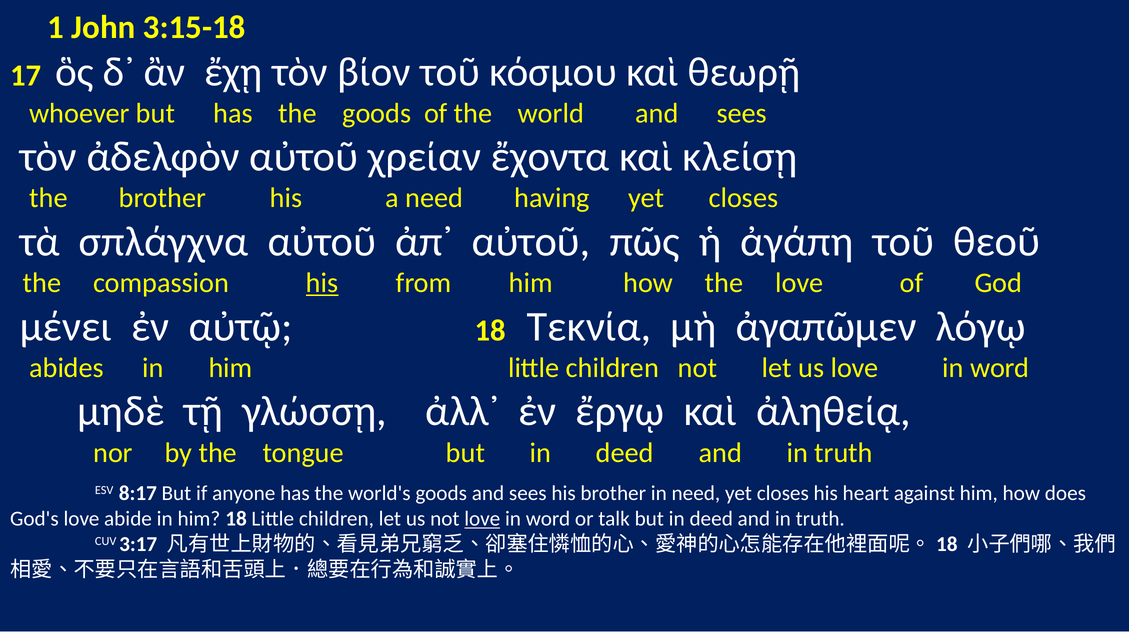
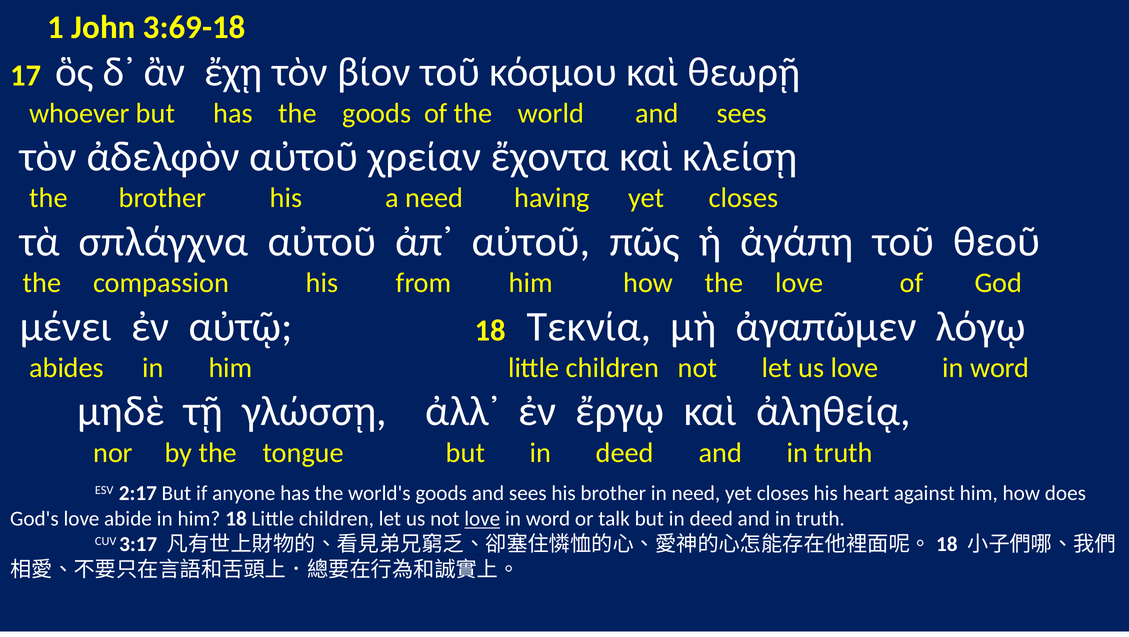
3:15-18: 3:15-18 -> 3:69-18
his at (322, 283) underline: present -> none
8:17: 8:17 -> 2:17
